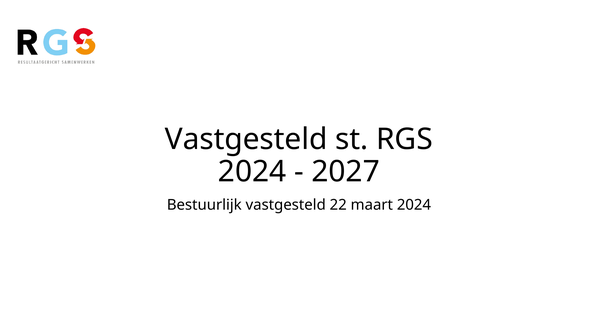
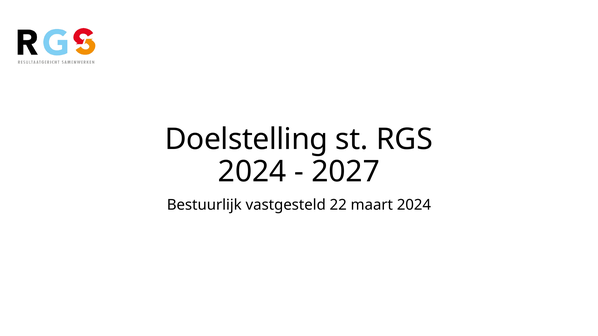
Vastgesteld at (246, 140): Vastgesteld -> Doelstelling
